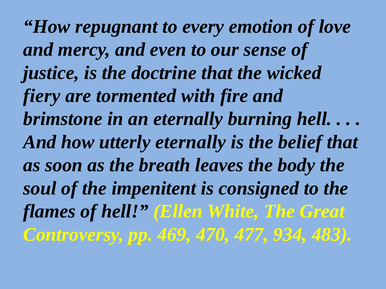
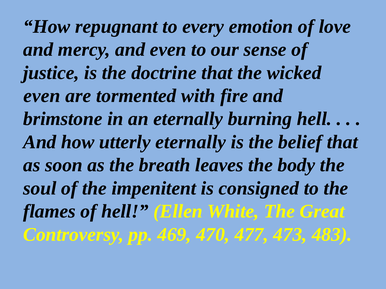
fiery at (42, 96): fiery -> even
934: 934 -> 473
